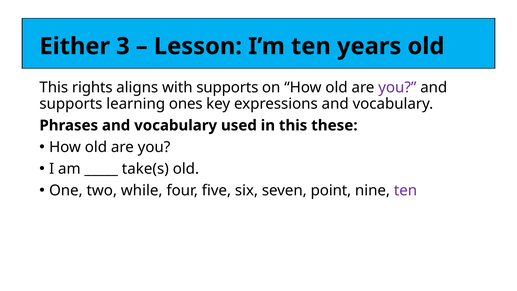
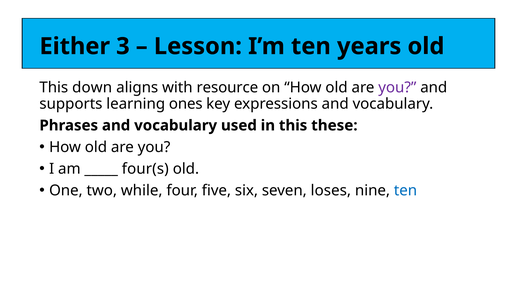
rights: rights -> down
with supports: supports -> resource
take(s: take(s -> four(s
point: point -> loses
ten at (406, 190) colour: purple -> blue
